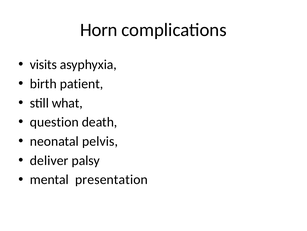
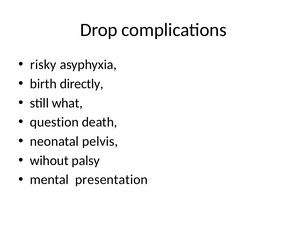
Horn: Horn -> Drop
visits: visits -> risky
patient: patient -> directly
deliver: deliver -> wihout
